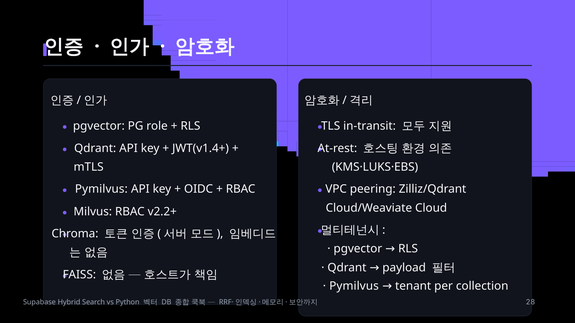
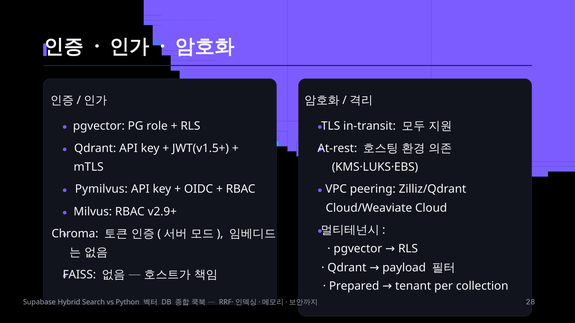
JWT(v1.4+: JWT(v1.4+ -> JWT(v1.5+
v2.2+: v2.2+ -> v2.9+
Pymilvus at (354, 286): Pymilvus -> Prepared
